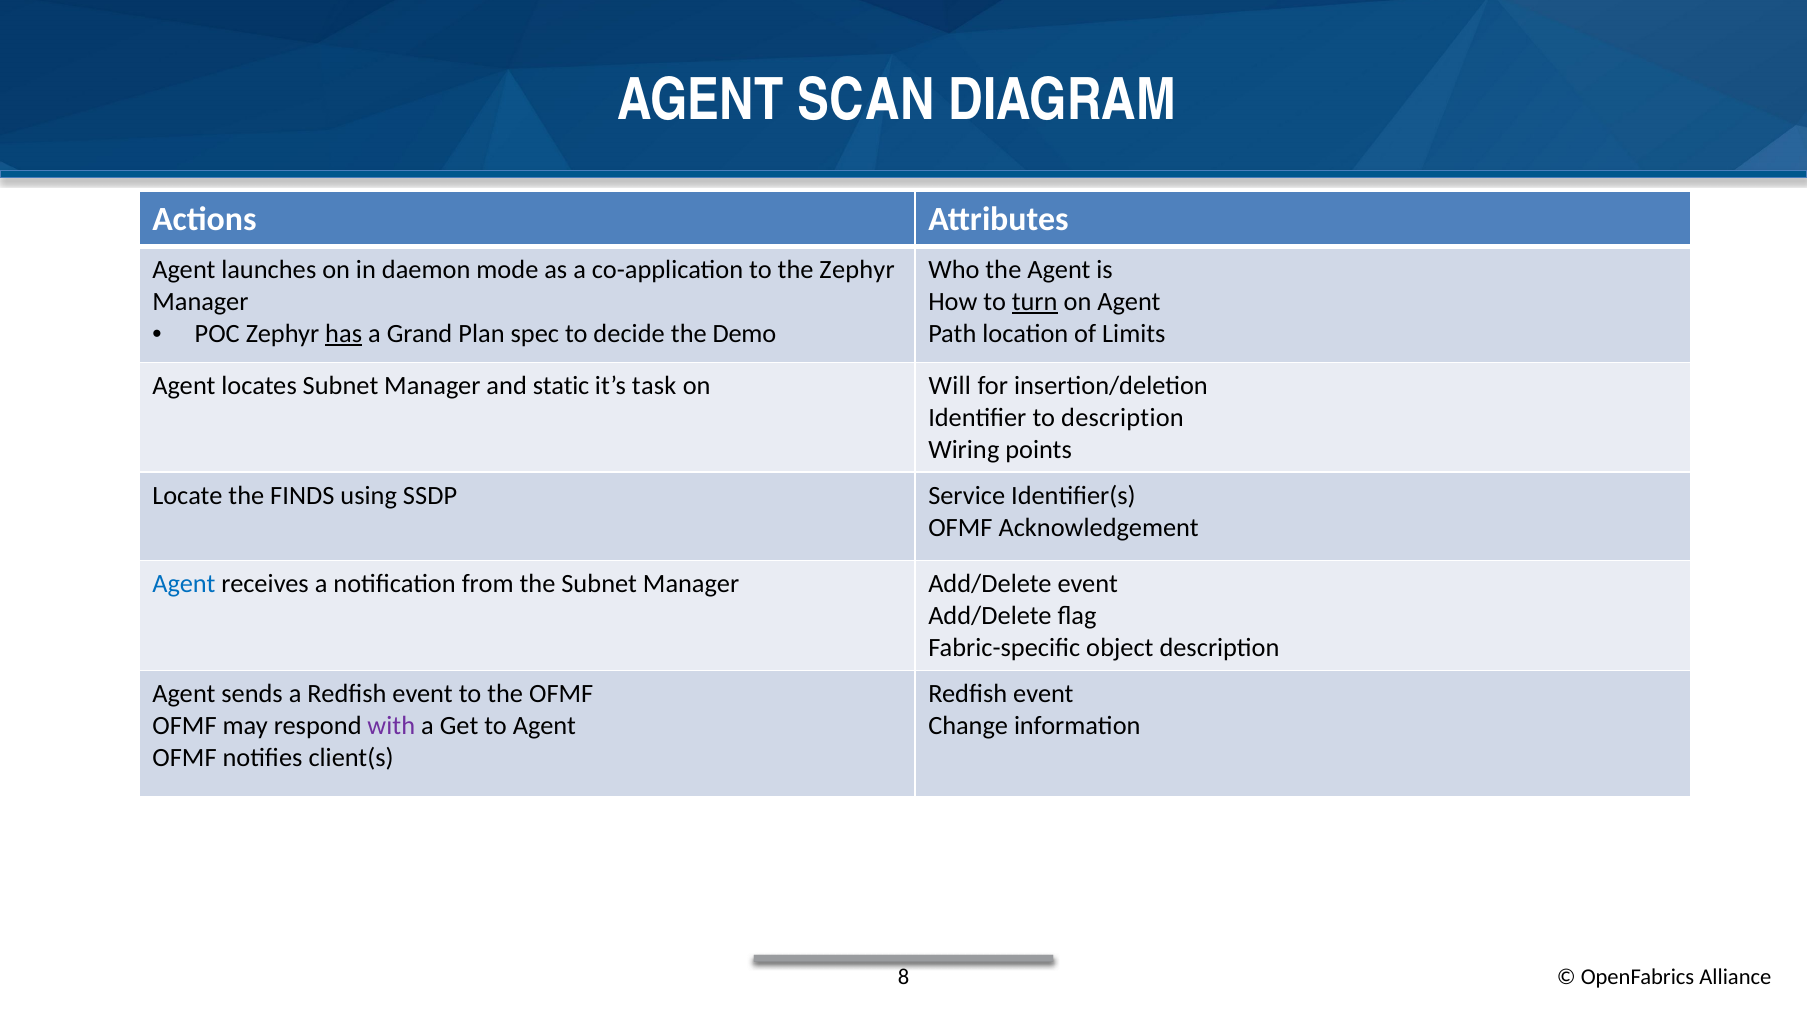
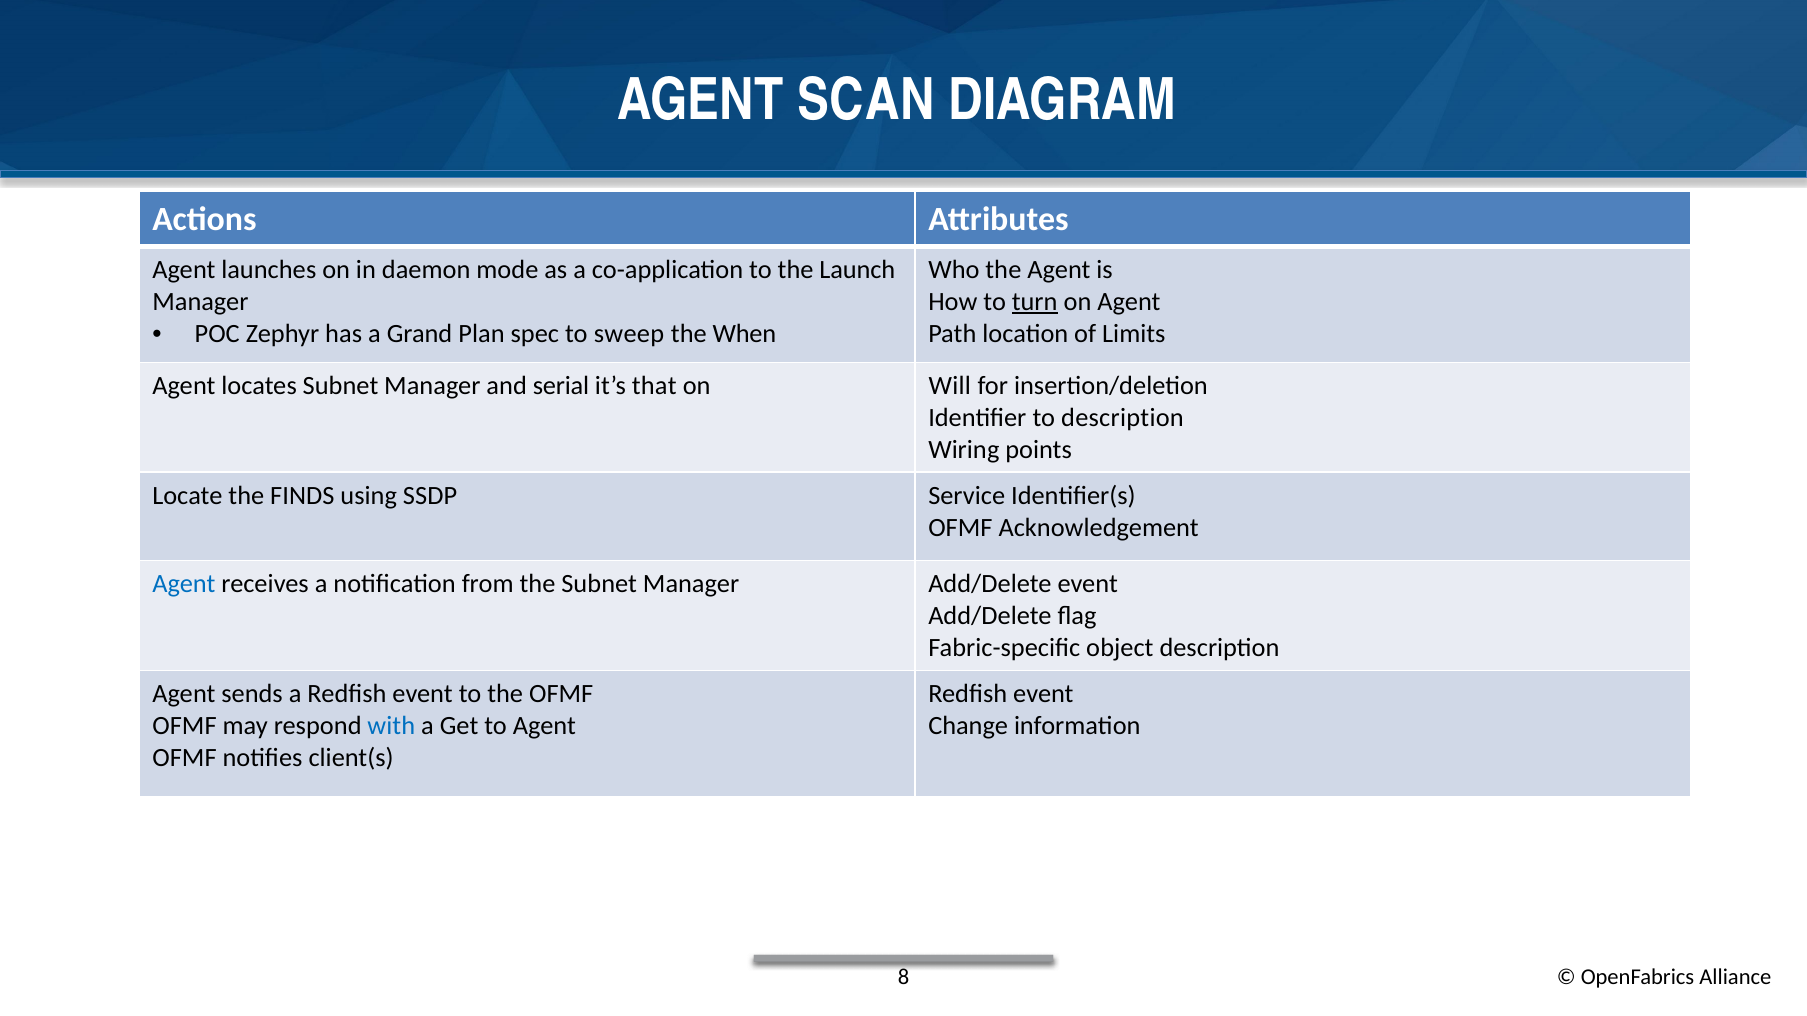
the Zephyr: Zephyr -> Launch
has underline: present -> none
decide: decide -> sweep
Demo: Demo -> When
static: static -> serial
task: task -> that
with colour: purple -> blue
